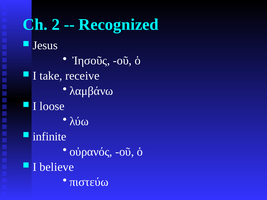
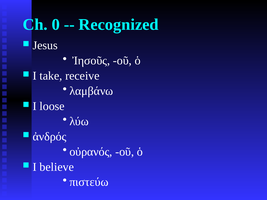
2: 2 -> 0
infinite: infinite -> ἀνδρός
